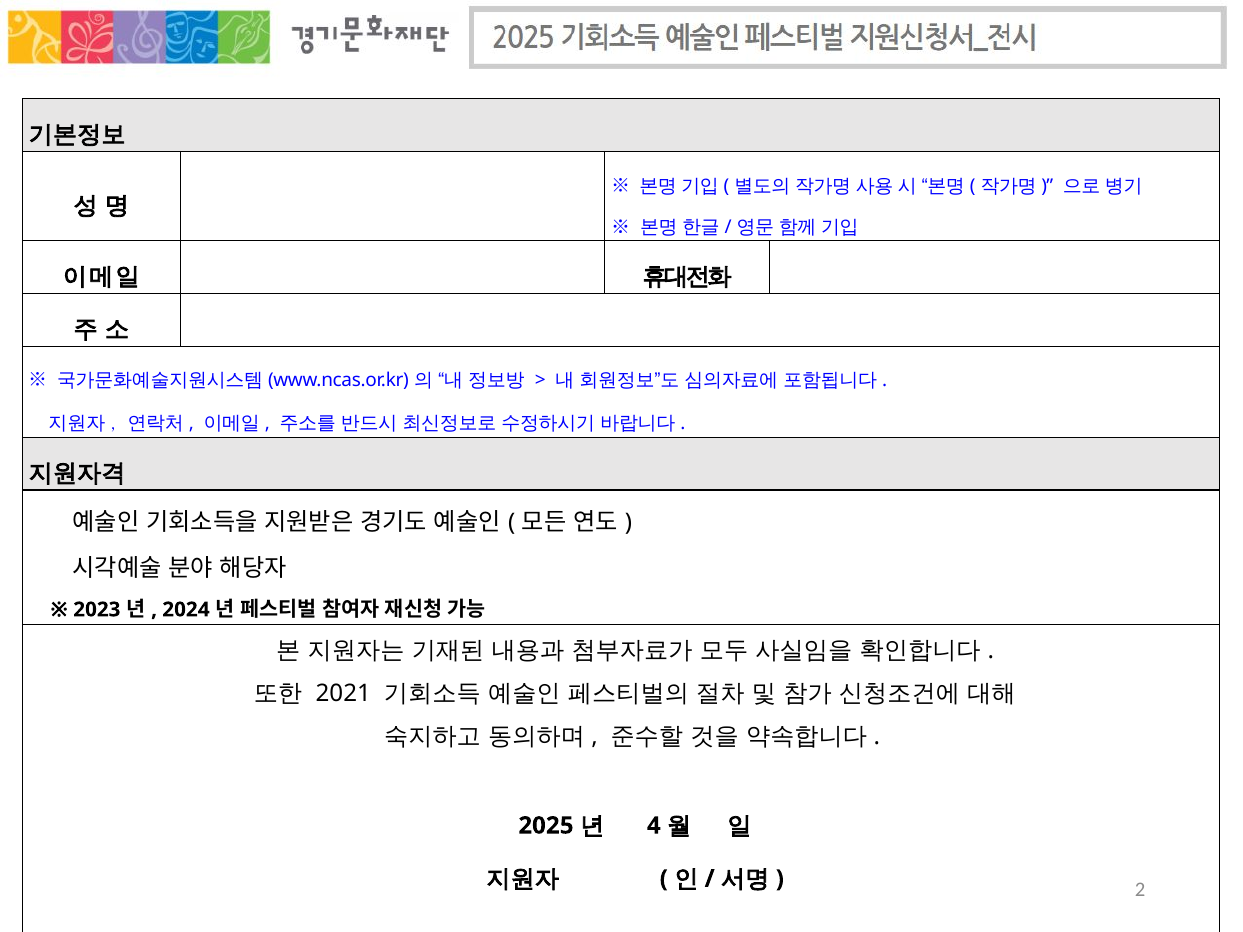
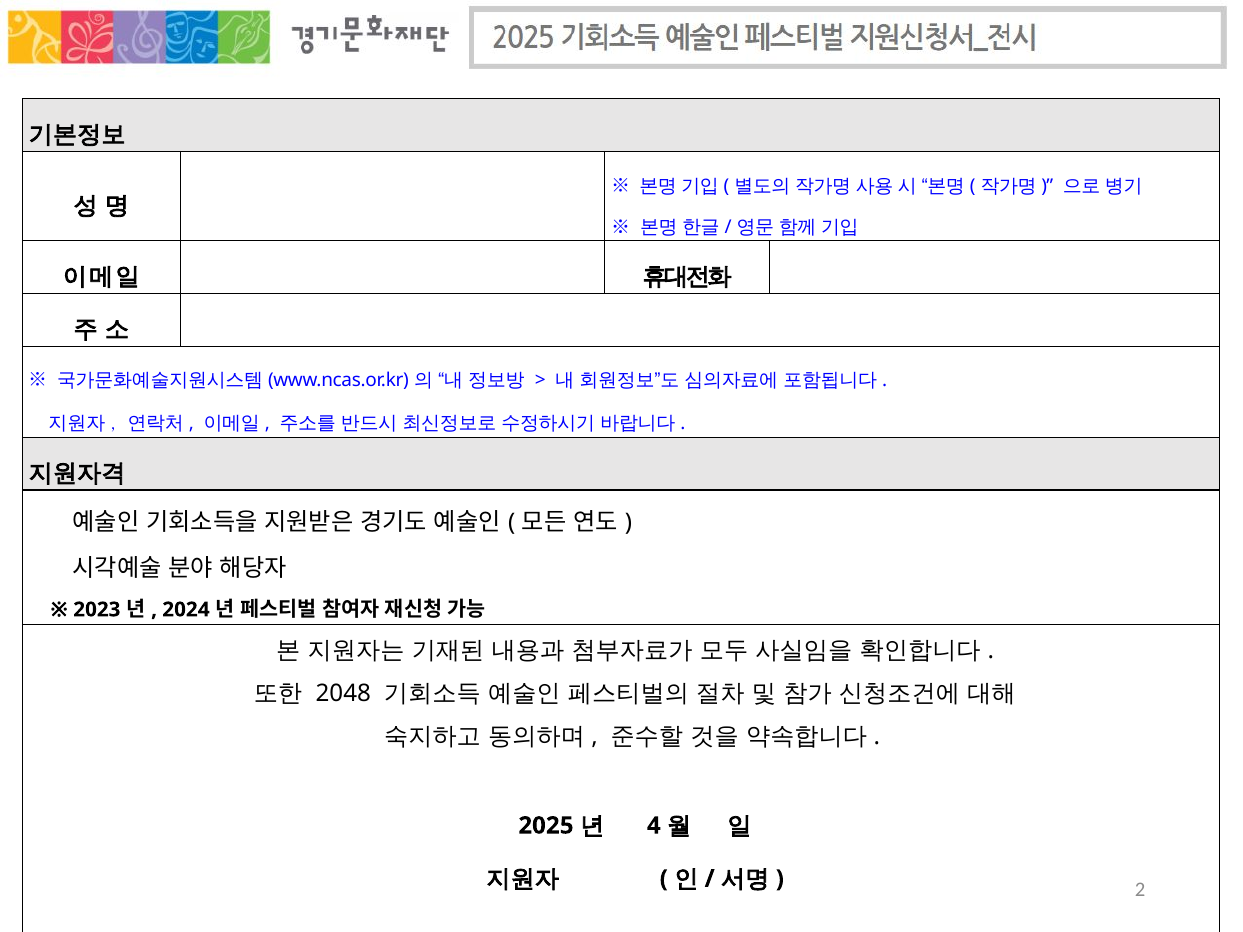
2021: 2021 -> 2048
